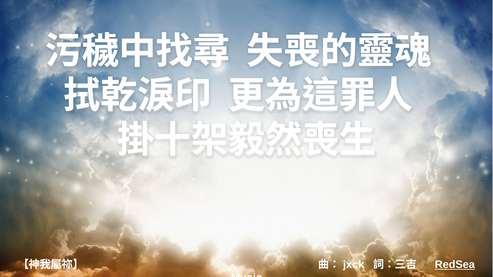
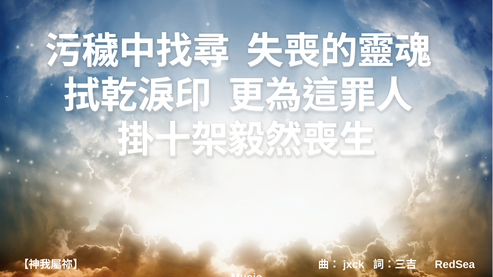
RedSea underline: present -> none
